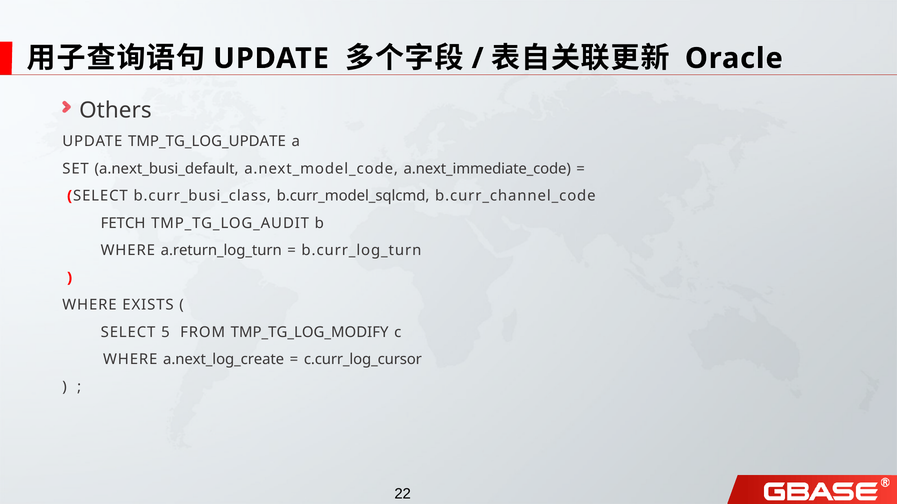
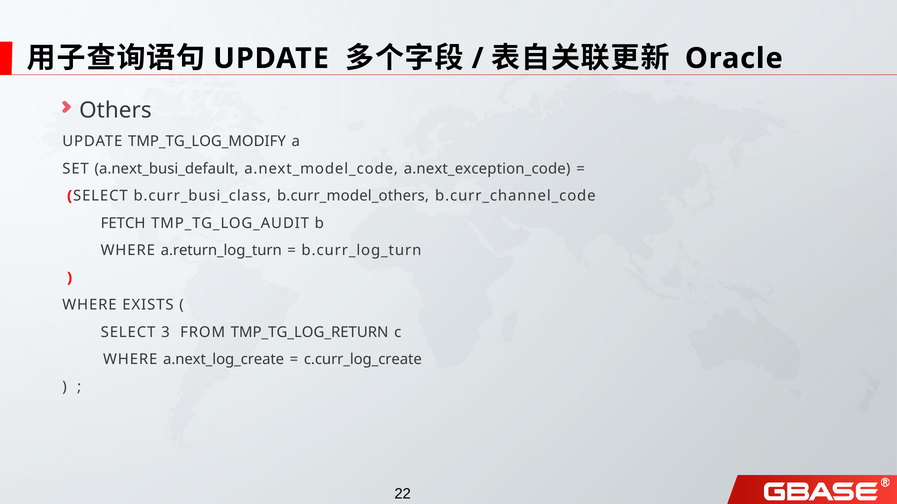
TMP_TG_LOG_UPDATE: TMP_TG_LOG_UPDATE -> TMP_TG_LOG_MODIFY
a.next_immediate_code: a.next_immediate_code -> a.next_exception_code
b.curr_model_sqlcmd: b.curr_model_sqlcmd -> b.curr_model_others
5: 5 -> 3
TMP_TG_LOG_MODIFY: TMP_TG_LOG_MODIFY -> TMP_TG_LOG_RETURN
c.curr_log_cursor: c.curr_log_cursor -> c.curr_log_create
